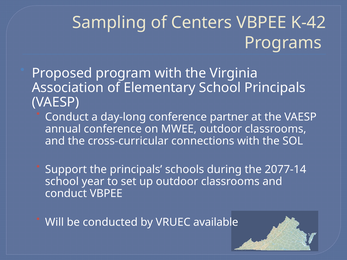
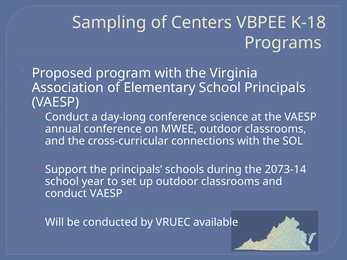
K-42: K-42 -> K-18
partner: partner -> science
2077-14: 2077-14 -> 2073-14
conduct VBPEE: VBPEE -> VAESP
